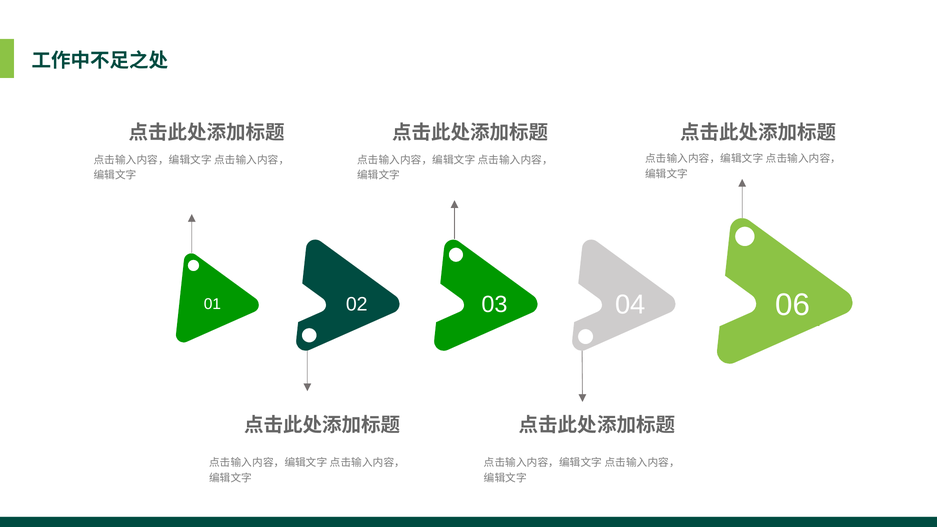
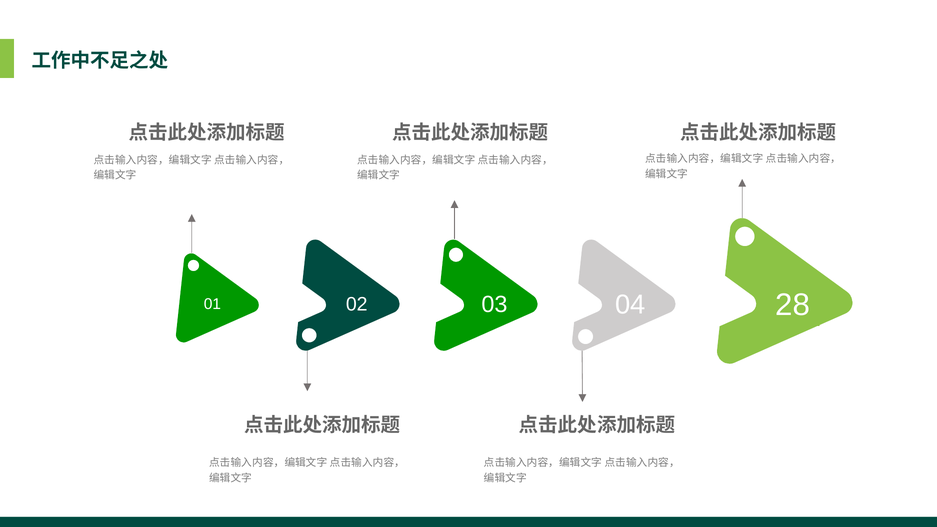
06: 06 -> 28
